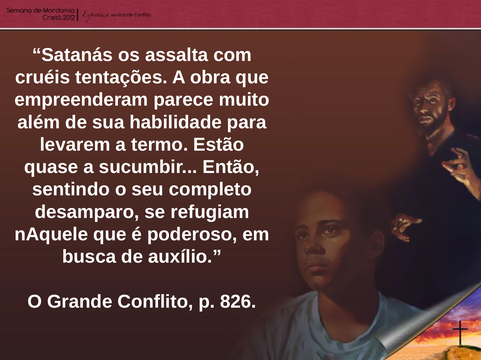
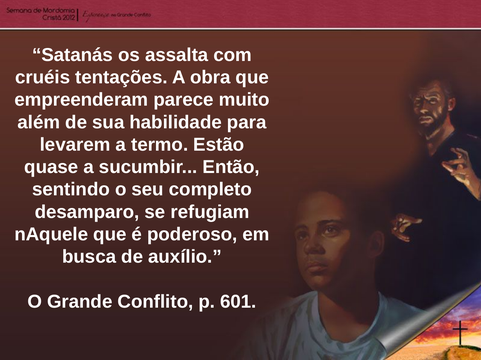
826: 826 -> 601
